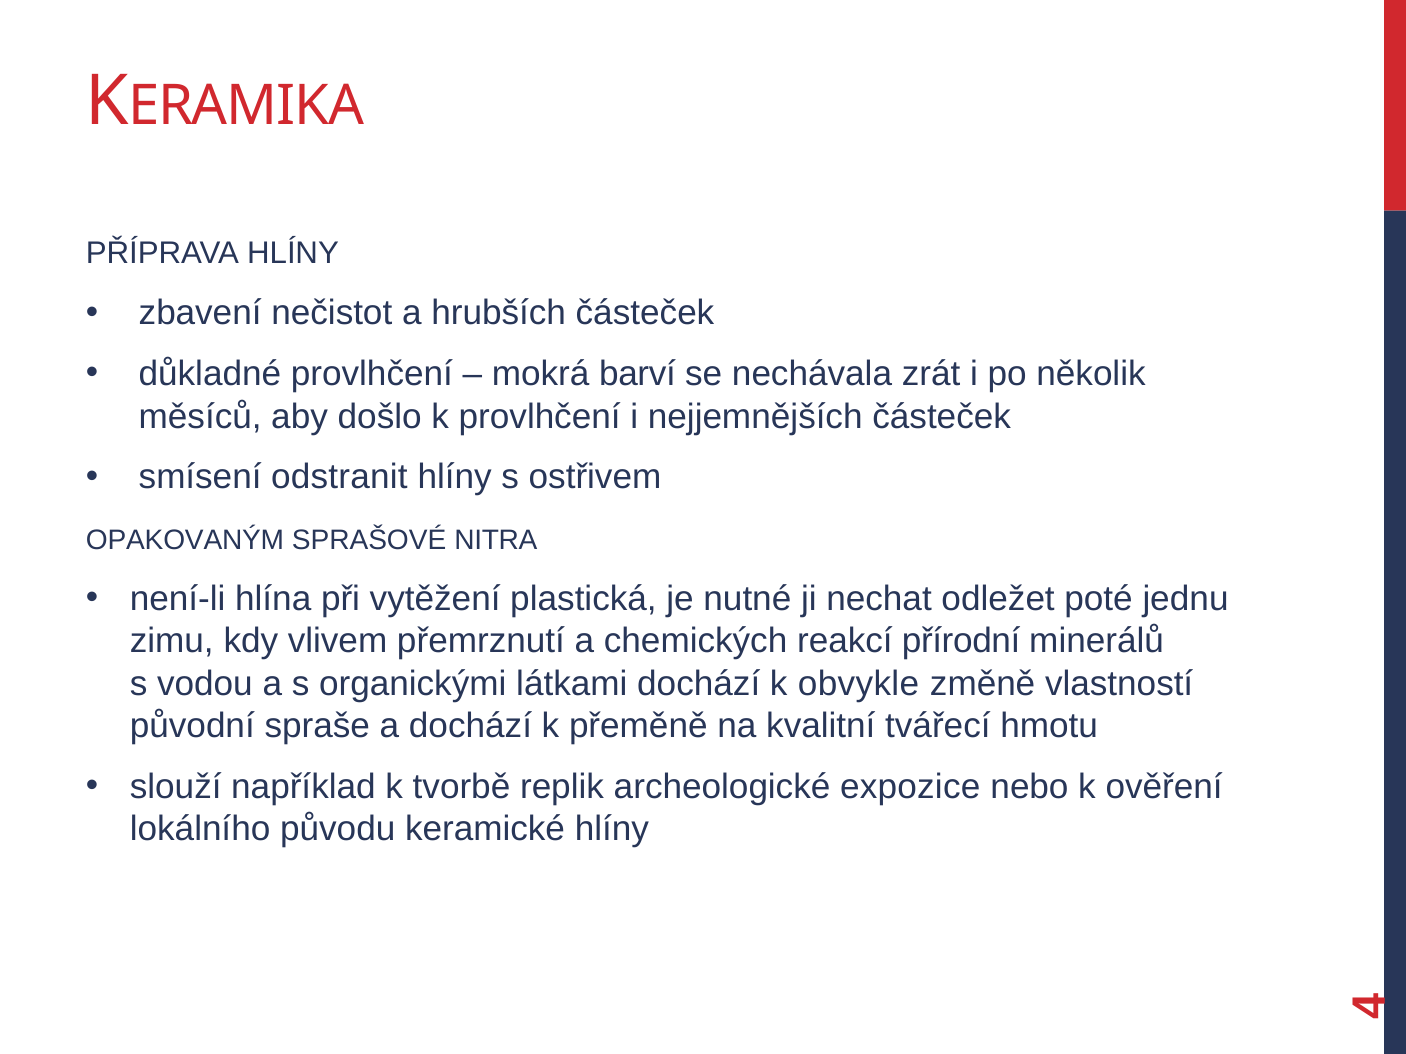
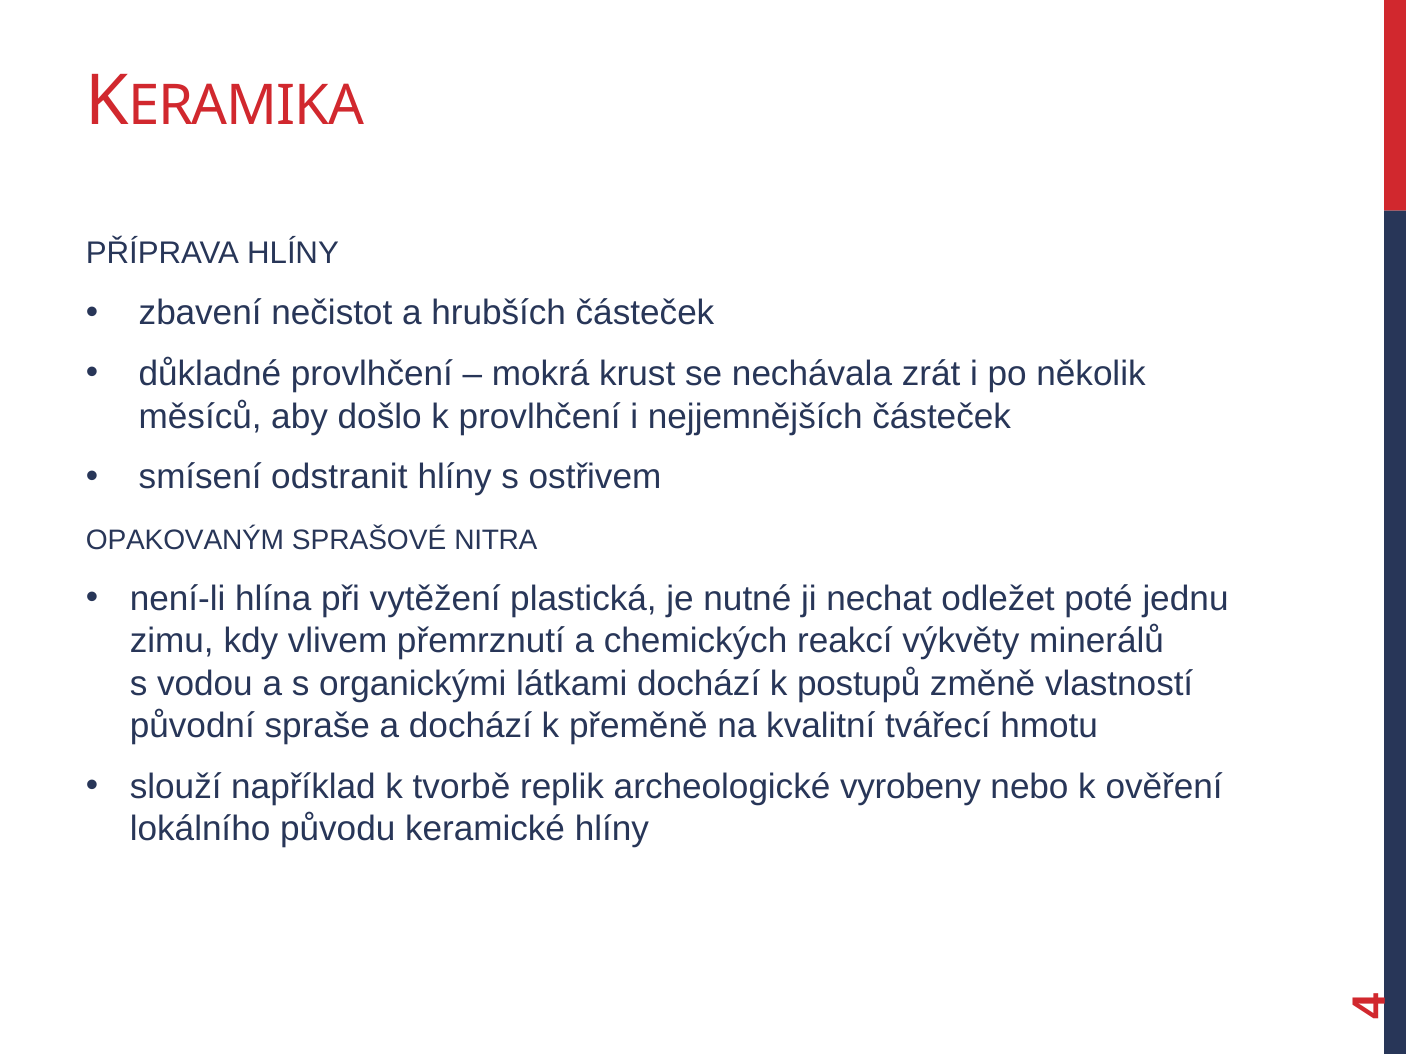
barví: barví -> krust
přírodní: přírodní -> výkvěty
obvykle: obvykle -> postupů
expozice: expozice -> vyrobeny
